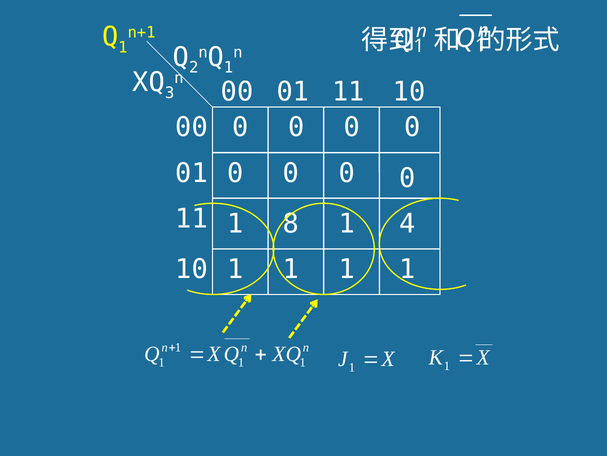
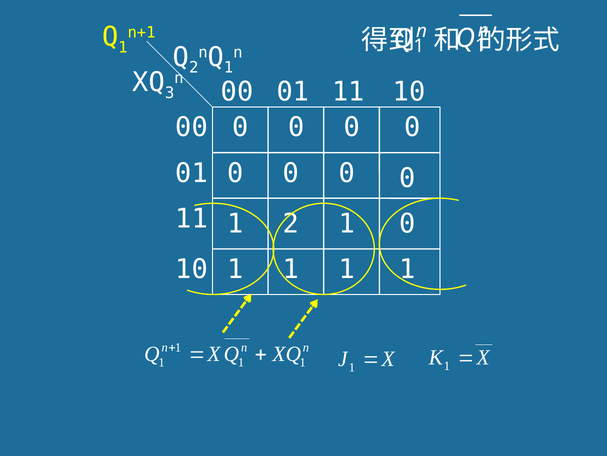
1 8: 8 -> 2
4 at (407, 223): 4 -> 0
